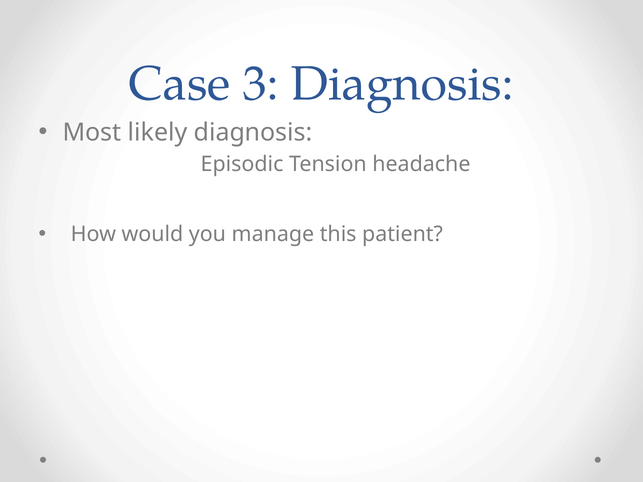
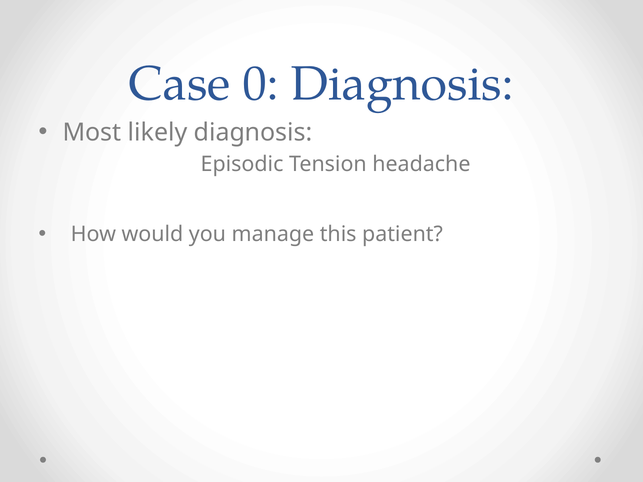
3: 3 -> 0
